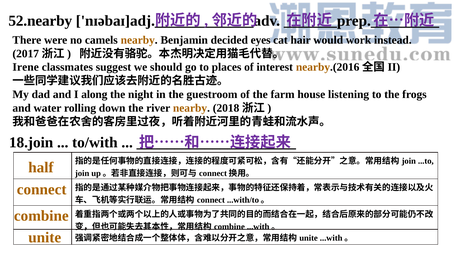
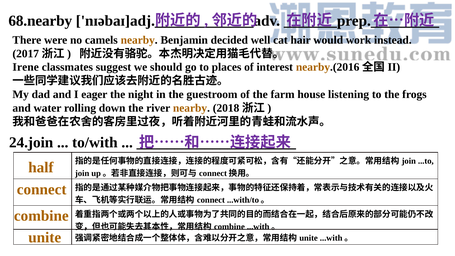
52.nearby: 52.nearby -> 68.nearby
eyes: eyes -> well
along: along -> eager
18.join: 18.join -> 24.join
